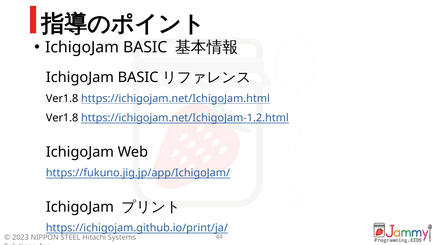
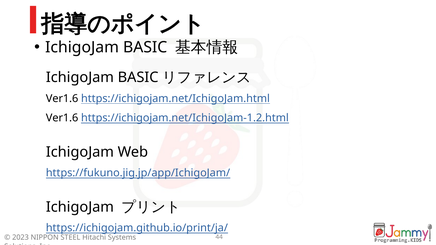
Ver1.8 at (62, 99): Ver1.8 -> Ver1.6
Ver1.8 at (62, 118): Ver1.8 -> Ver1.6
